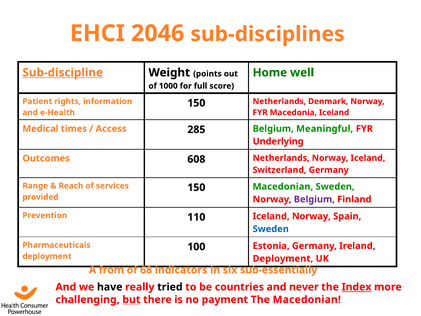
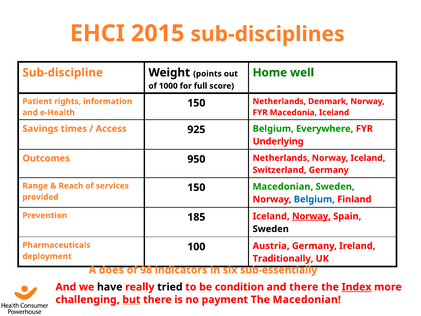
2046: 2046 -> 2015
Sub-discipline underline: present -> none
Medical: Medical -> Savings
285: 285 -> 925
Meaningful: Meaningful -> Everywhere
608: 608 -> 950
Belgium at (314, 199) colour: purple -> blue
110: 110 -> 185
Norway at (311, 216) underline: none -> present
Sweden at (271, 229) colour: blue -> black
Estonia: Estonia -> Austria
Deployment at (283, 258): Deployment -> Traditionally
from: from -> does
68: 68 -> 98
countries: countries -> condition
and never: never -> there
